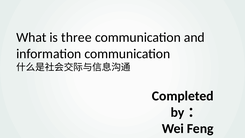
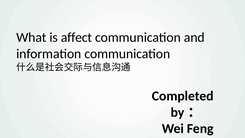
three: three -> affect
